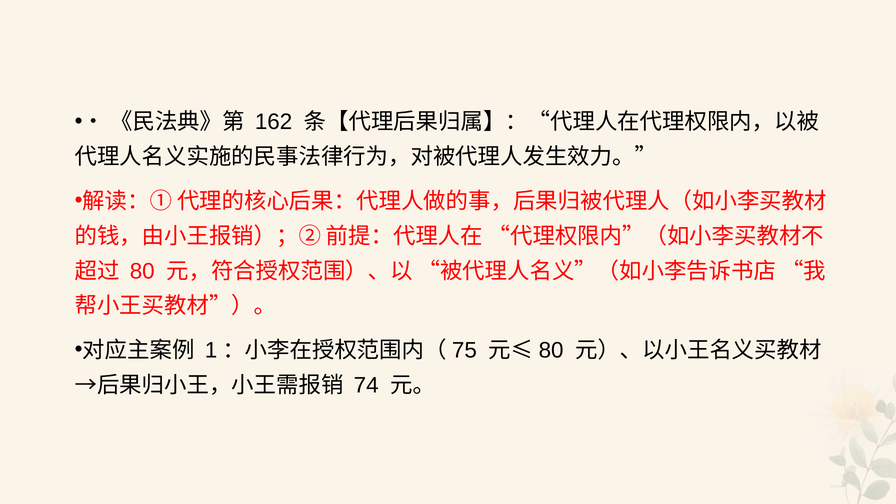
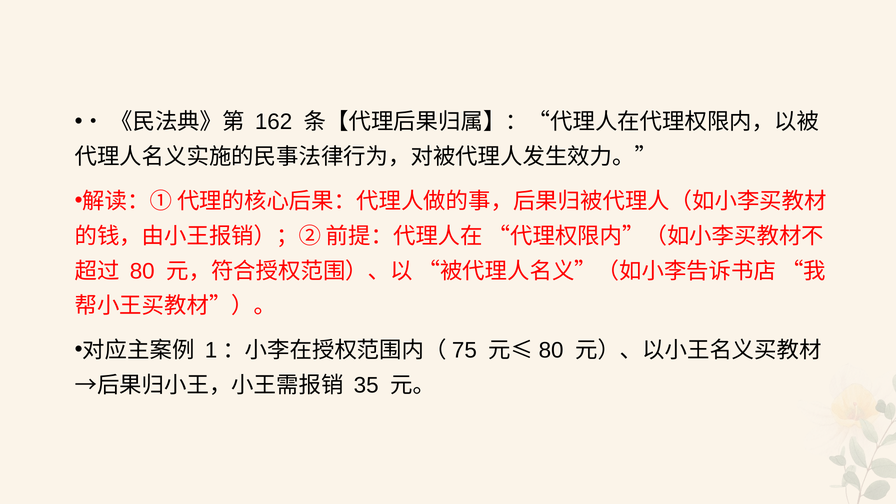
74: 74 -> 35
